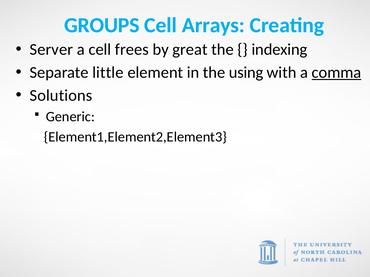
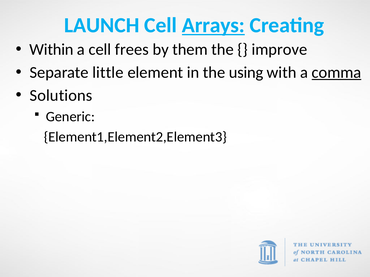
GROUPS: GROUPS -> LAUNCH
Arrays underline: none -> present
Server: Server -> Within
great: great -> them
indexing: indexing -> improve
